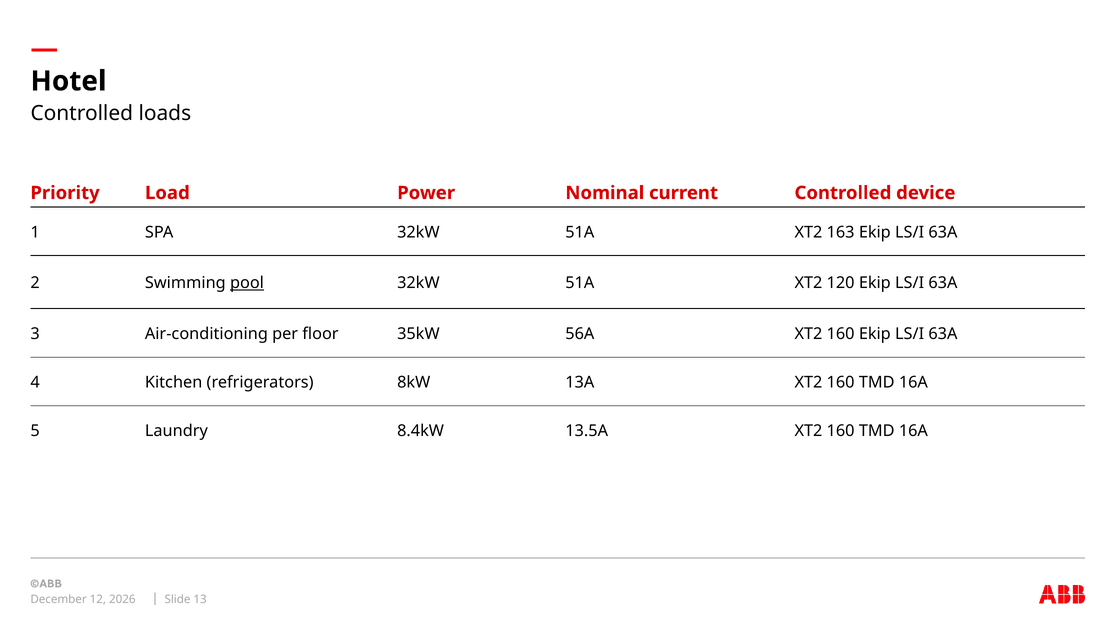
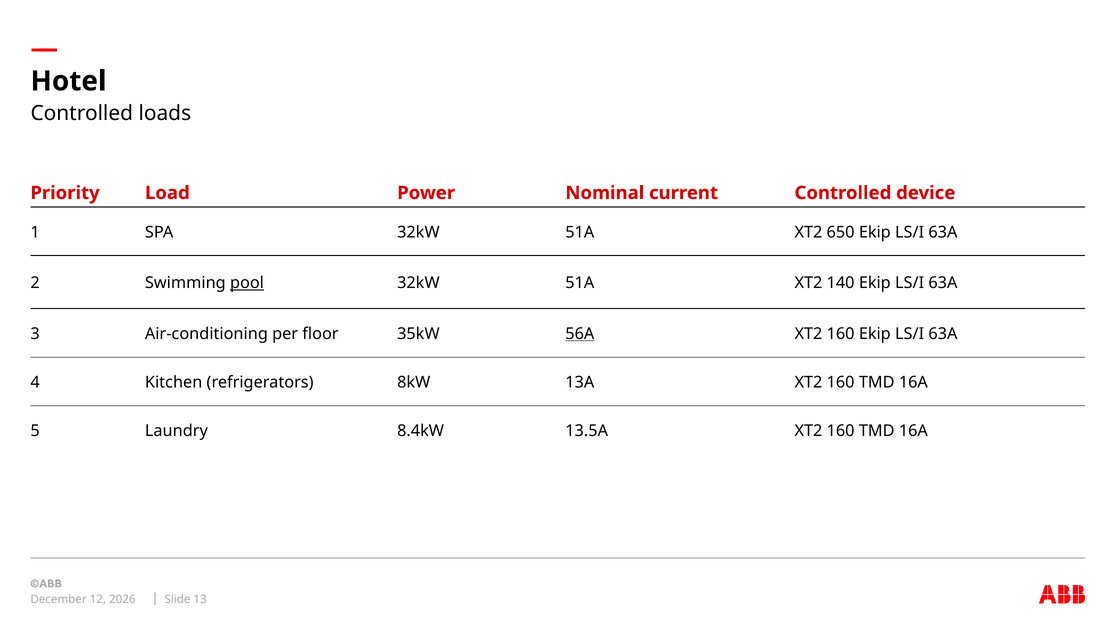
163: 163 -> 650
120: 120 -> 140
56A underline: none -> present
